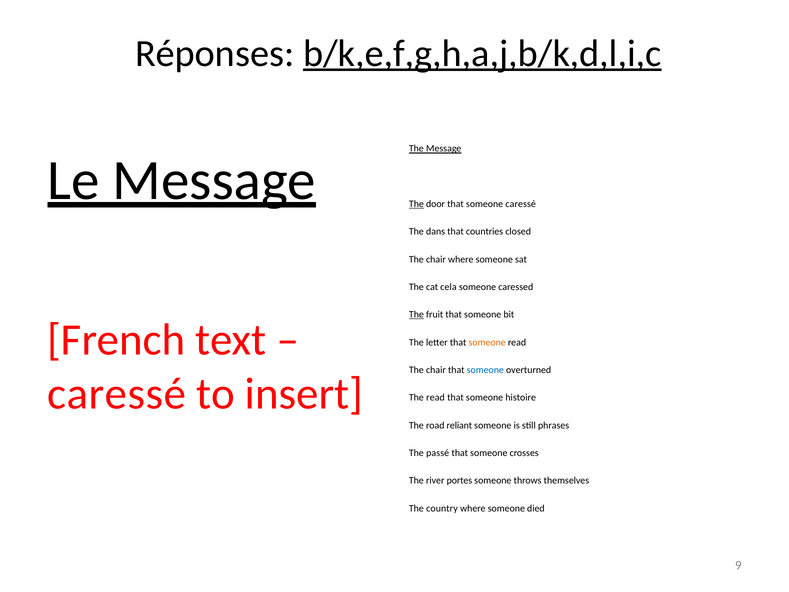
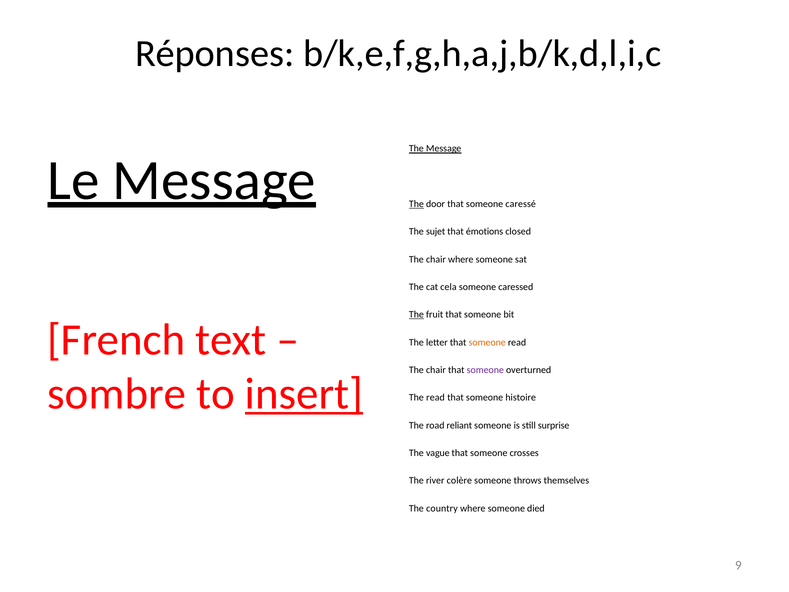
b/k,e,f,g,h,a,j,b/k,d,l,i,c underline: present -> none
dans: dans -> sujet
countries: countries -> émotions
someone at (485, 370) colour: blue -> purple
caressé at (117, 394): caressé -> sombre
insert underline: none -> present
phrases: phrases -> surprise
passé: passé -> vague
portes: portes -> colère
